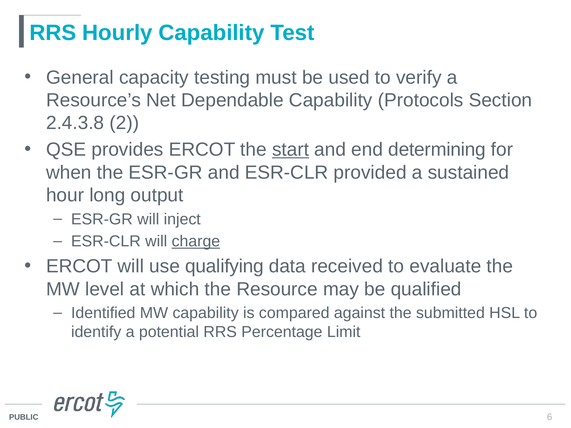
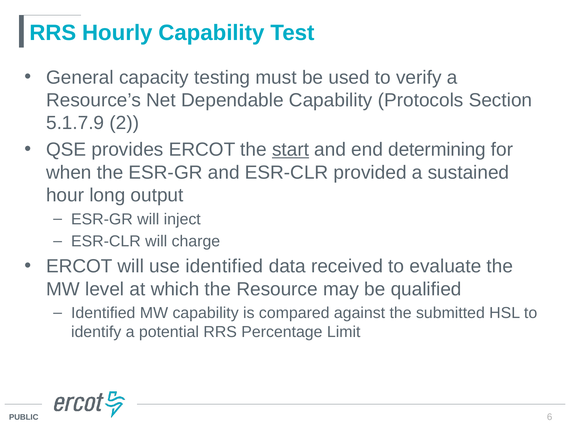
2.4.3.8: 2.4.3.8 -> 5.1.7.9
charge underline: present -> none
use qualifying: qualifying -> identified
